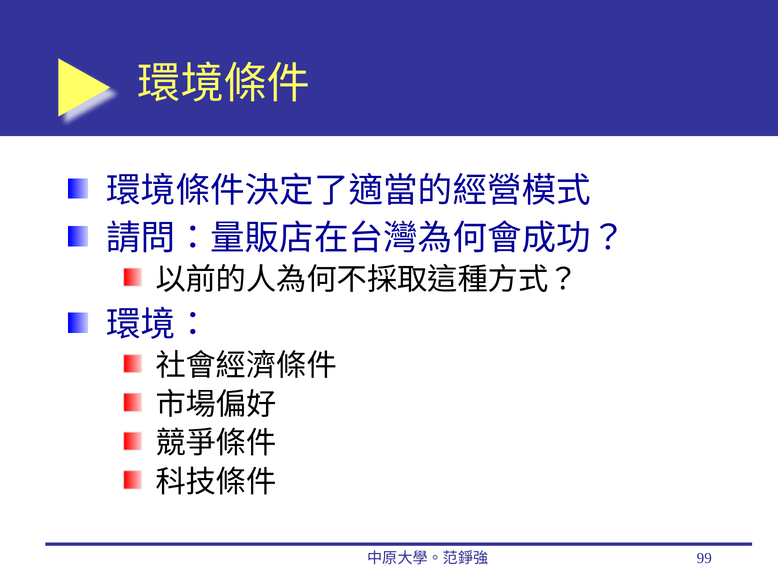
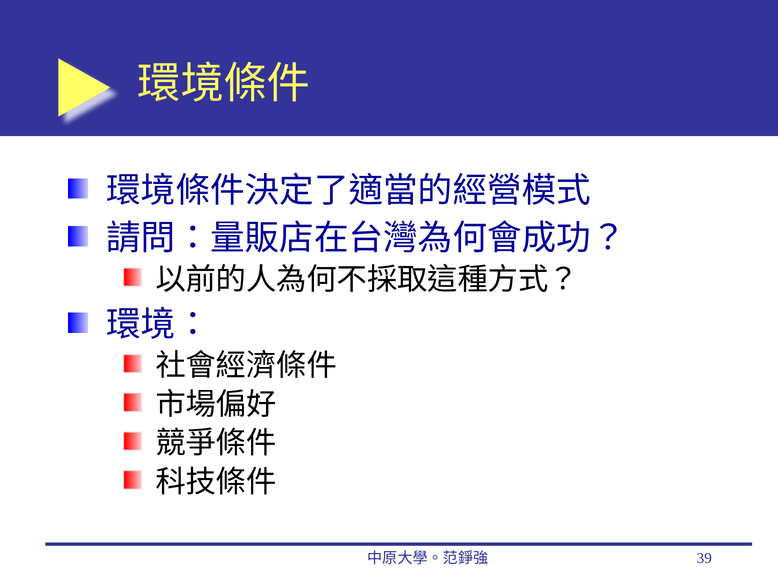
99: 99 -> 39
